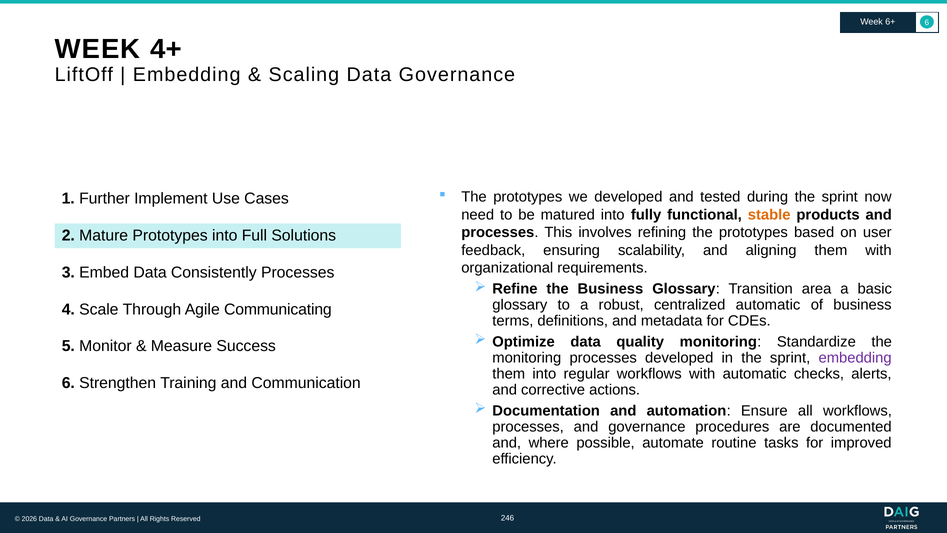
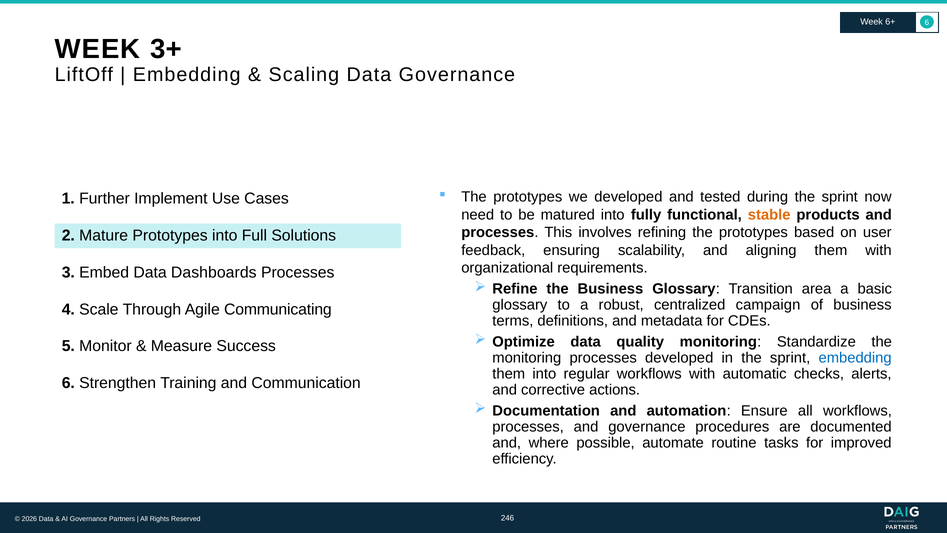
4+: 4+ -> 3+
Consistently: Consistently -> Dashboards
centralized automatic: automatic -> campaign
embedding at (855, 358) colour: purple -> blue
